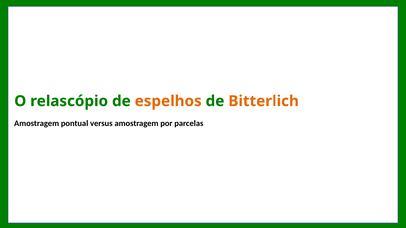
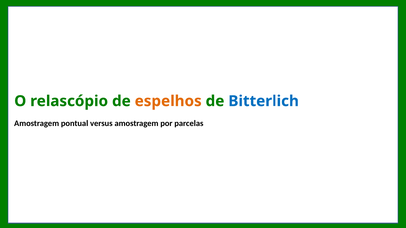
Bitterlich colour: orange -> blue
